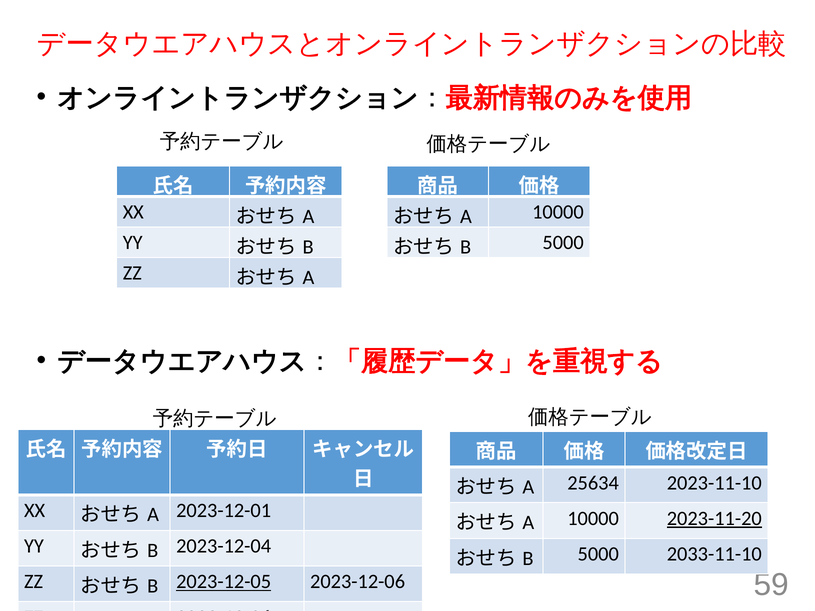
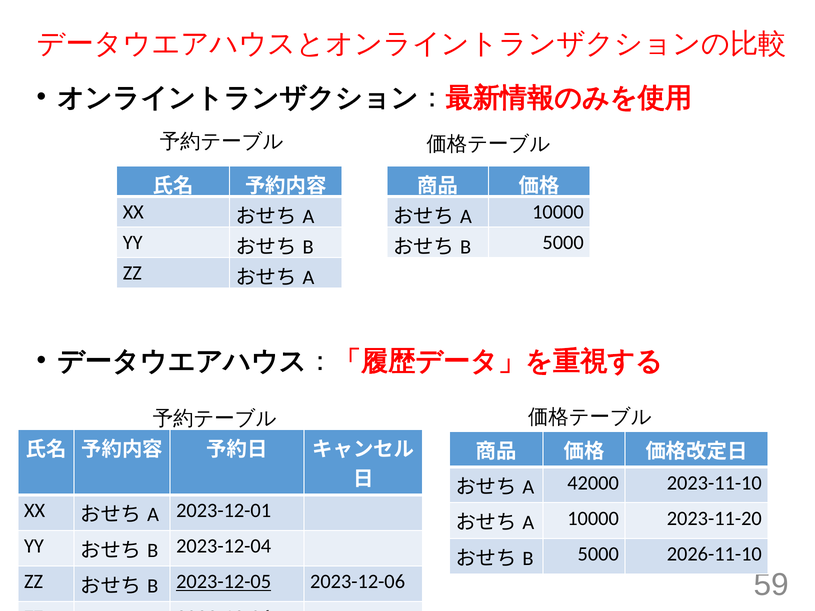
25634: 25634 -> 42000
2023-11-20 underline: present -> none
2033-11-10: 2033-11-10 -> 2026-11-10
